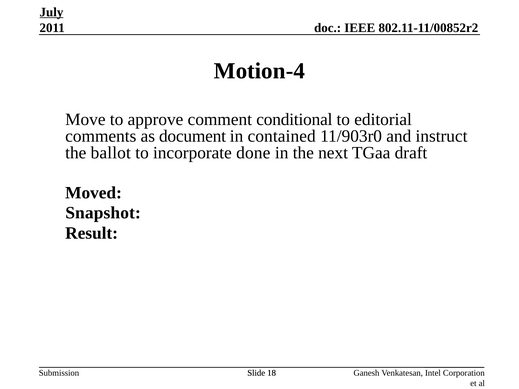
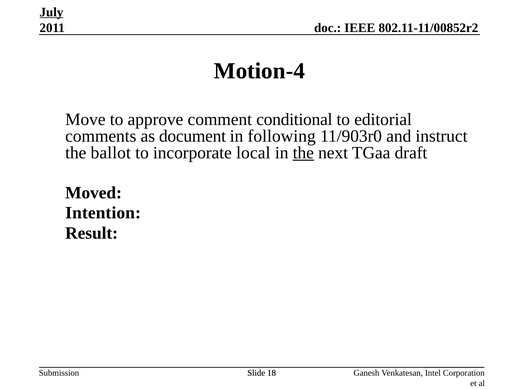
contained: contained -> following
done: done -> local
the at (303, 153) underline: none -> present
Snapshot: Snapshot -> Intention
